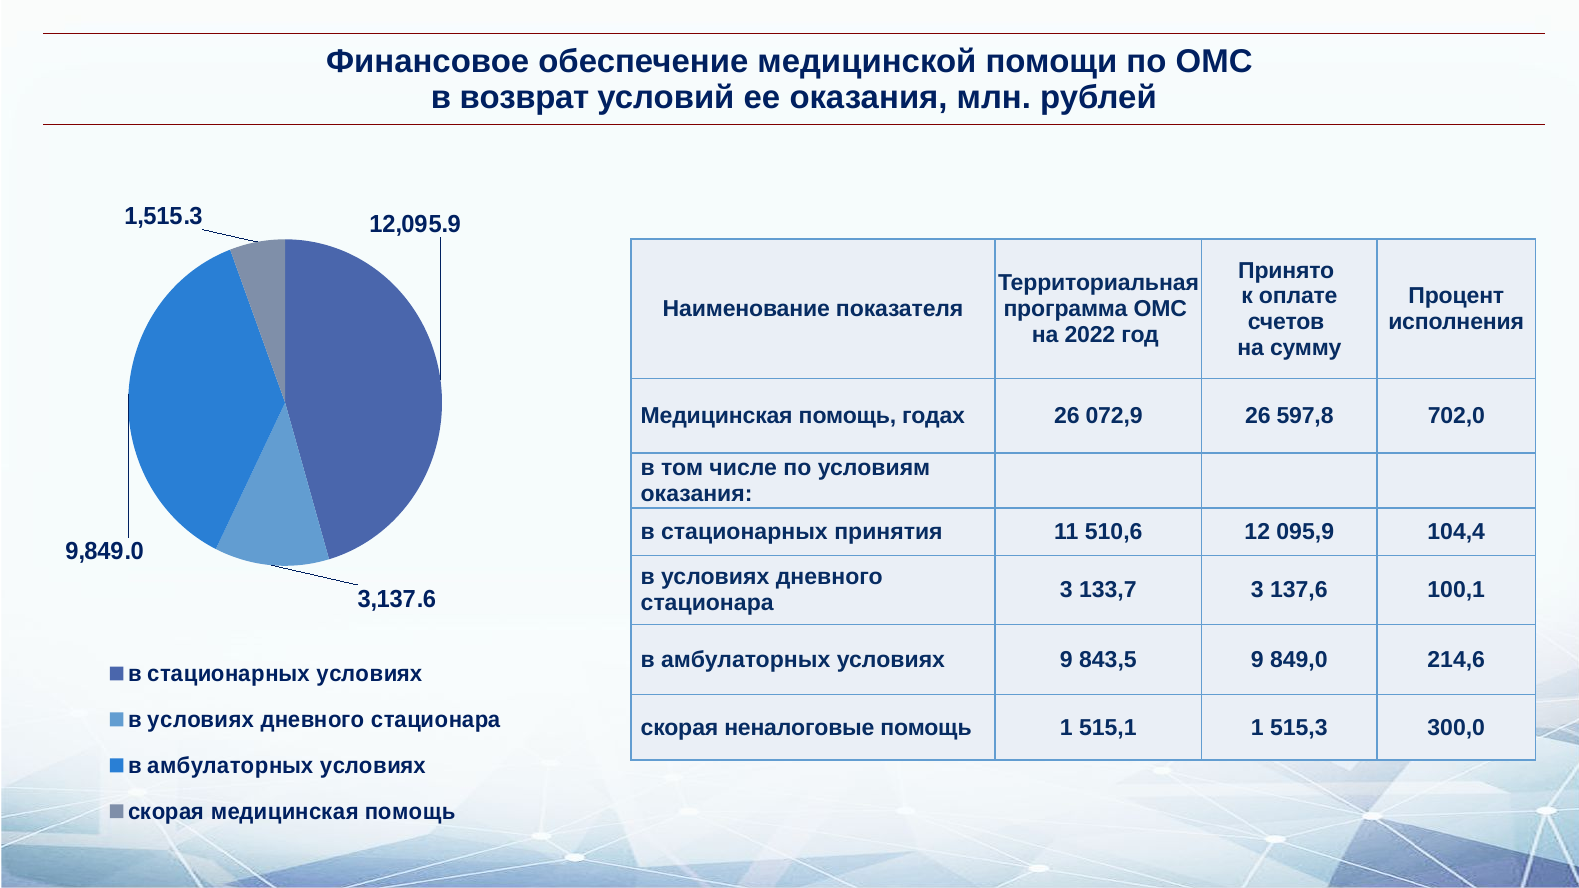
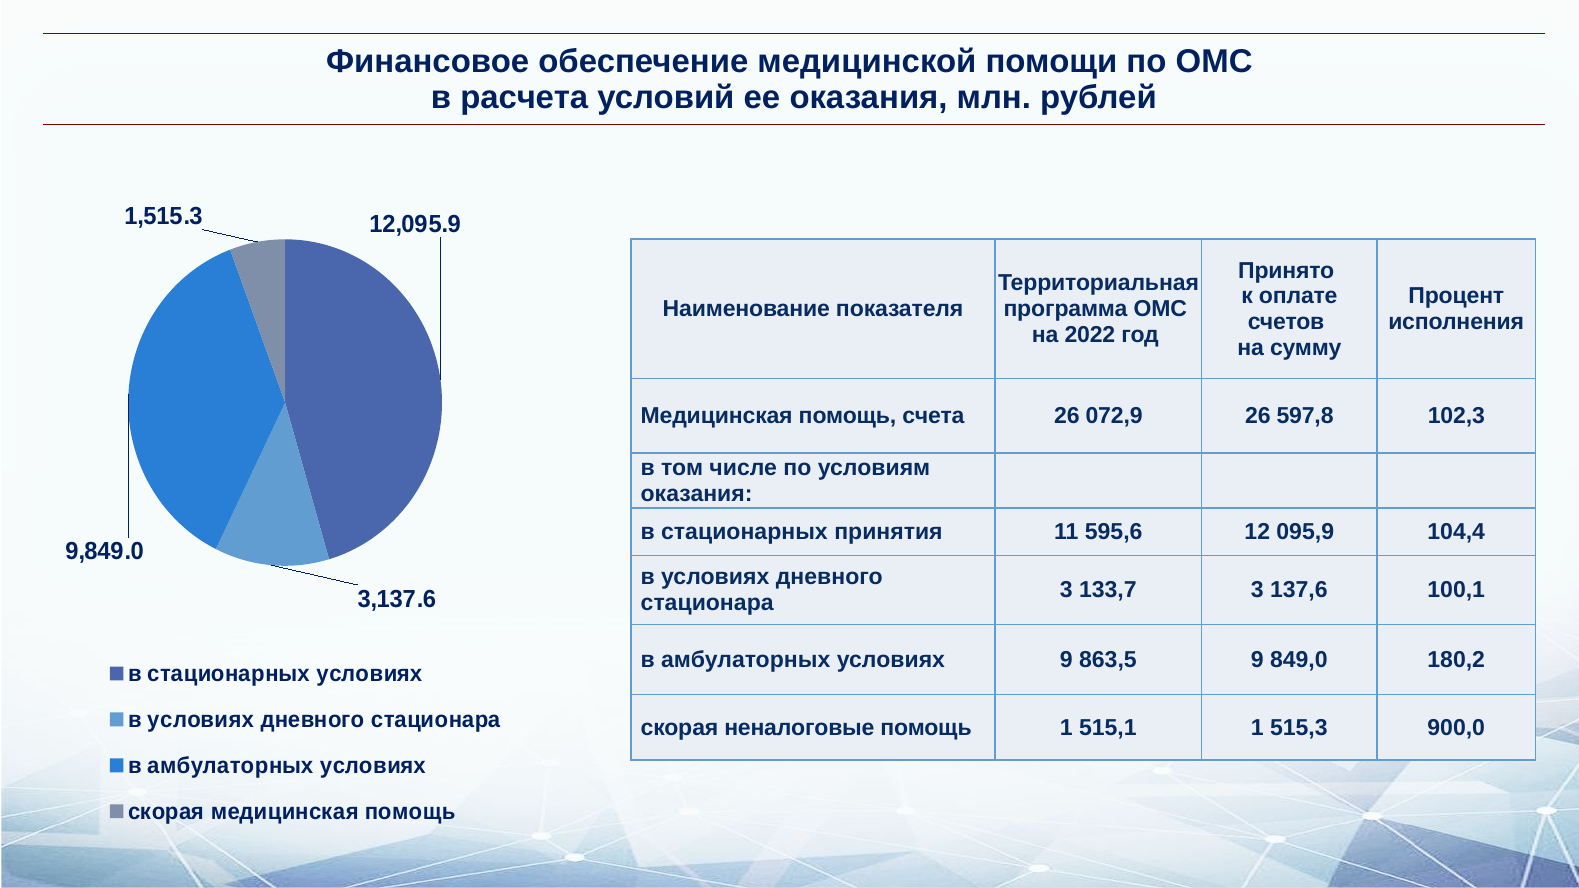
возврат: возврат -> расчета
годах: годах -> счета
702,0: 702,0 -> 102,3
510,6: 510,6 -> 595,6
843,5: 843,5 -> 863,5
214,6: 214,6 -> 180,2
300,0: 300,0 -> 900,0
